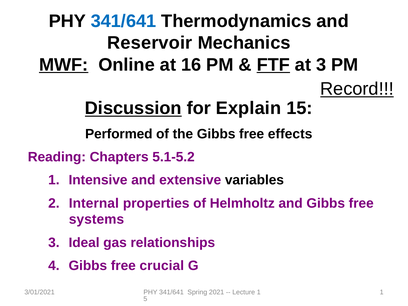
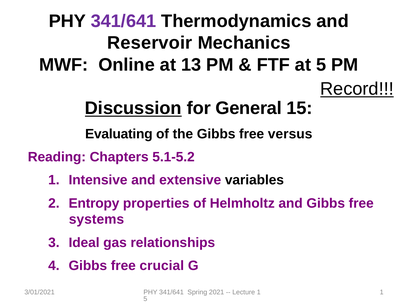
341/641 at (123, 21) colour: blue -> purple
MWF underline: present -> none
16: 16 -> 13
FTF underline: present -> none
at 3: 3 -> 5
Explain: Explain -> General
Performed: Performed -> Evaluating
effects: effects -> versus
Internal: Internal -> Entropy
